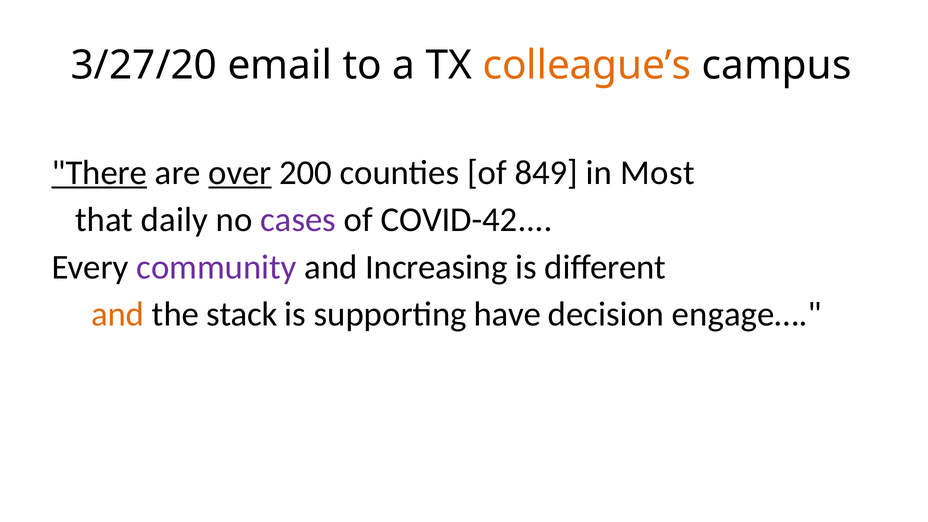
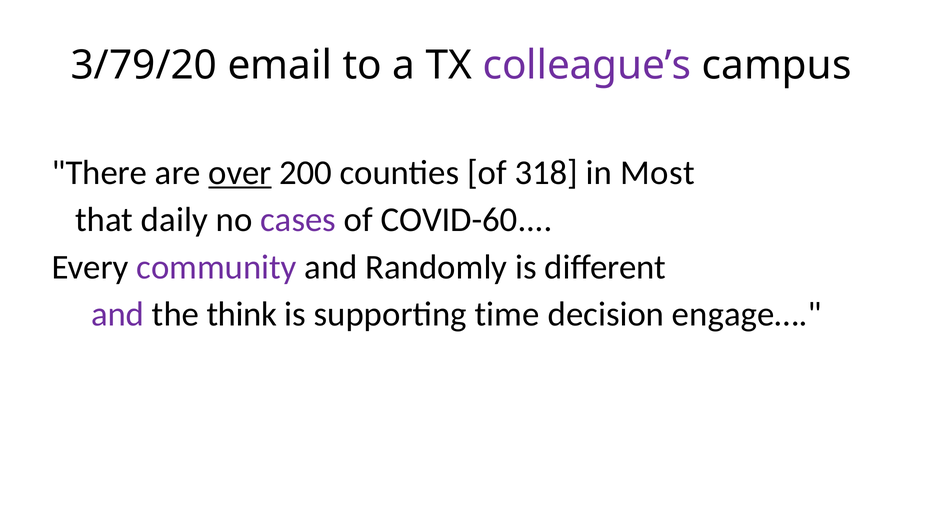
3/27/20: 3/27/20 -> 3/79/20
colleague’s colour: orange -> purple
There underline: present -> none
849: 849 -> 318
COVID-42: COVID-42 -> COVID-60
Increasing: Increasing -> Randomly
and at (118, 314) colour: orange -> purple
stack: stack -> think
have: have -> time
